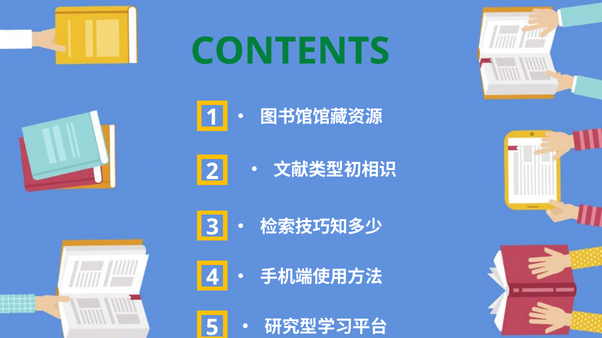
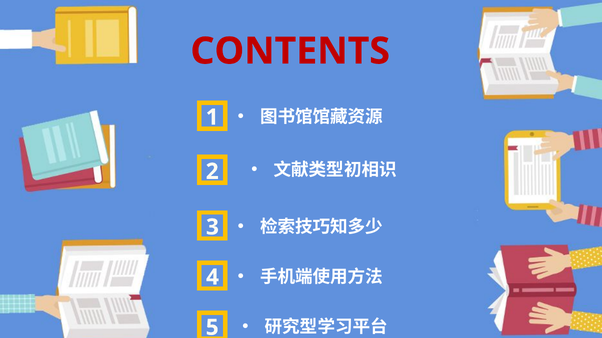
CONTENTS colour: green -> red
